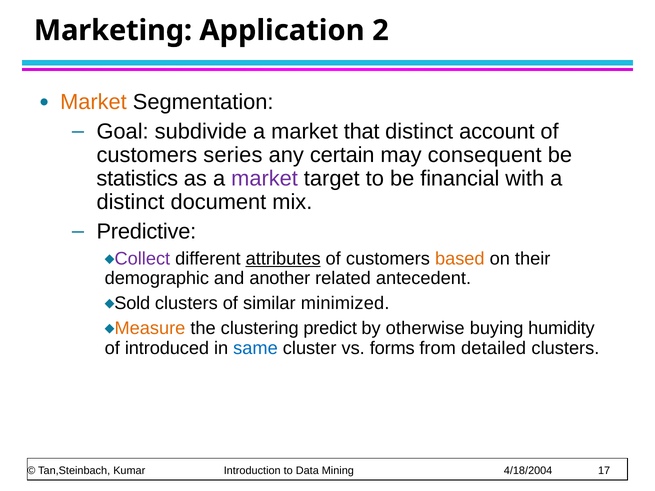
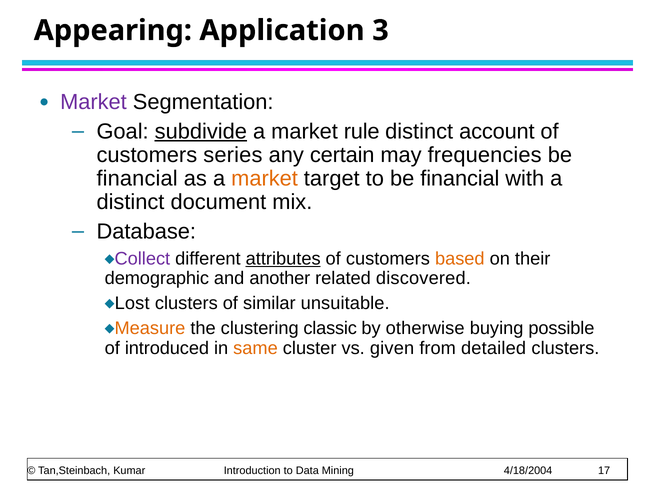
Marketing: Marketing -> Appearing
2: 2 -> 3
Market at (93, 102) colour: orange -> purple
subdivide underline: none -> present
that: that -> rule
consequent: consequent -> frequencies
statistics at (137, 179): statistics -> financial
market at (265, 179) colour: purple -> orange
Predictive: Predictive -> Database
antecedent: antecedent -> discovered
Sold: Sold -> Lost
minimized: minimized -> unsuitable
predict: predict -> classic
humidity: humidity -> possible
same colour: blue -> orange
forms: forms -> given
